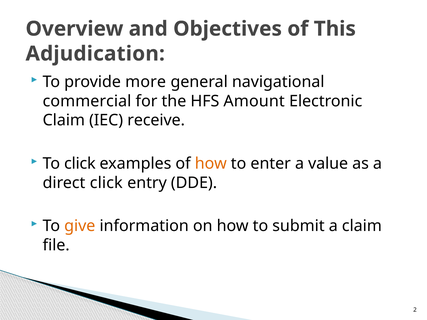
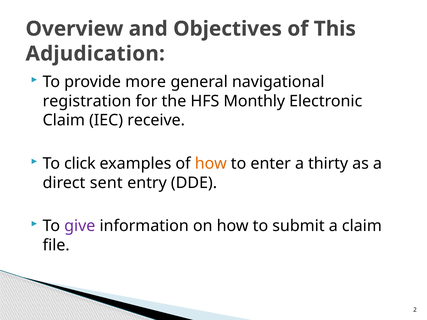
commercial: commercial -> registration
Amount: Amount -> Monthly
value: value -> thirty
direct click: click -> sent
give colour: orange -> purple
